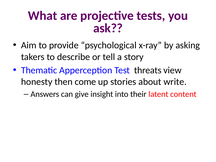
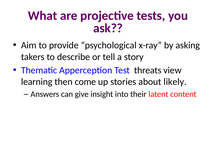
honesty: honesty -> learning
write: write -> likely
